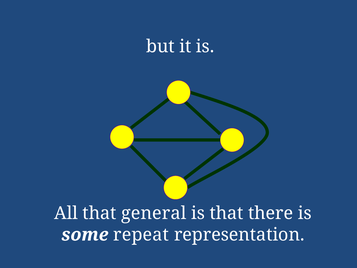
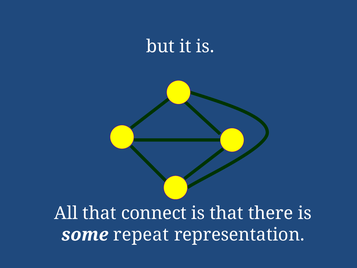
general: general -> connect
